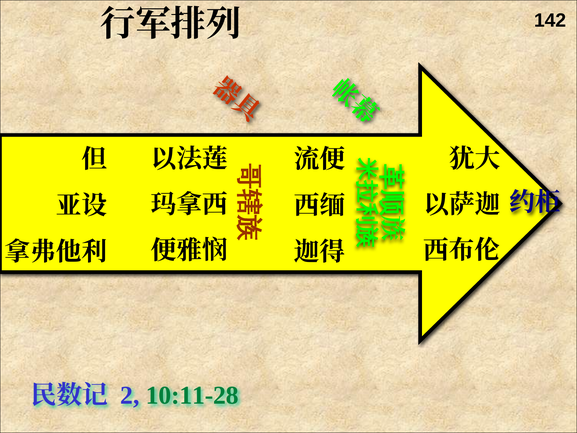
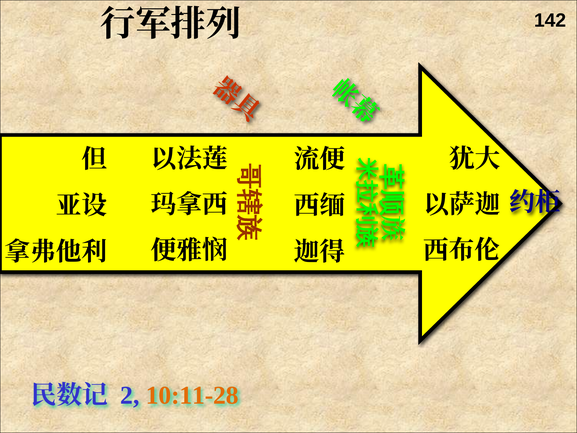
10:11-28 colour: green -> orange
